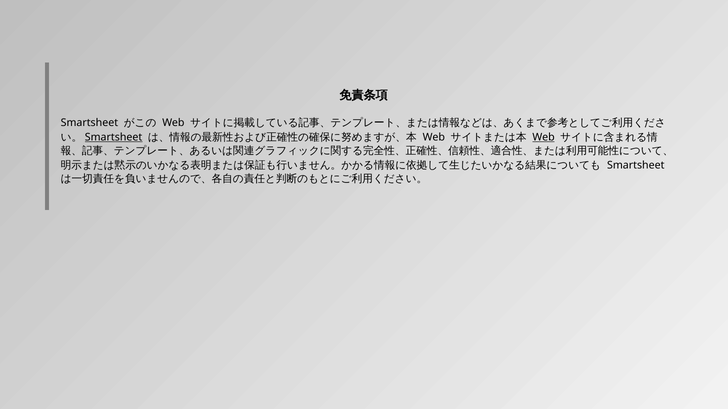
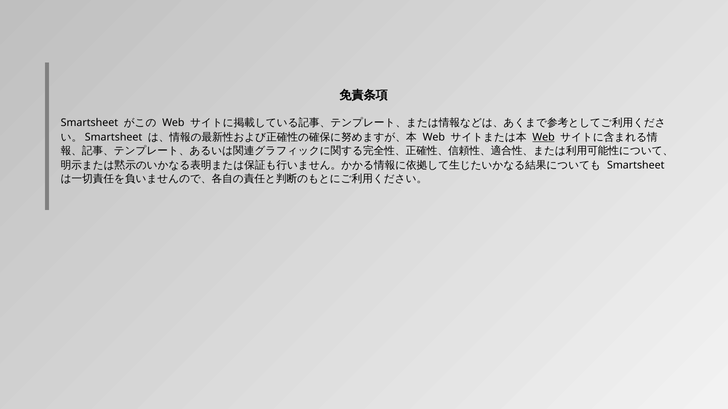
Smartsheet at (114, 137) underline: present -> none
